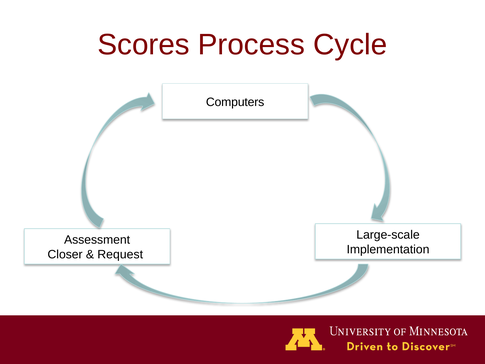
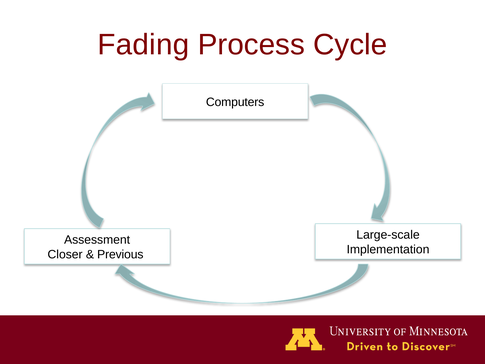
Scores: Scores -> Fading
Request: Request -> Previous
